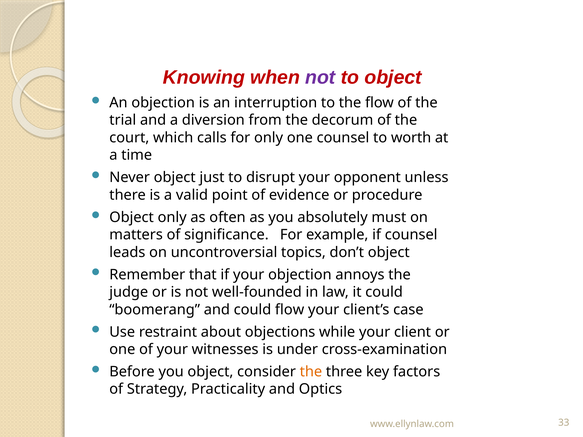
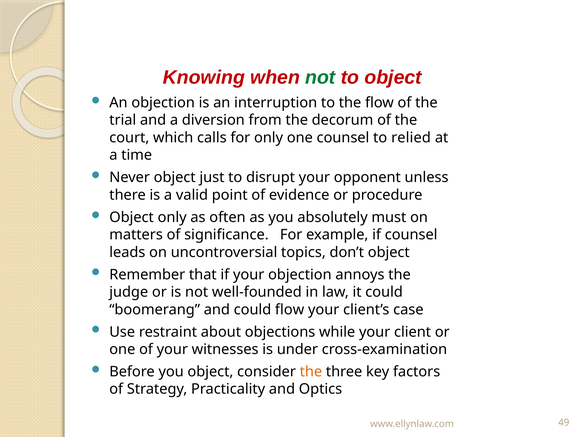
not at (320, 78) colour: purple -> green
worth: worth -> relied
33: 33 -> 49
